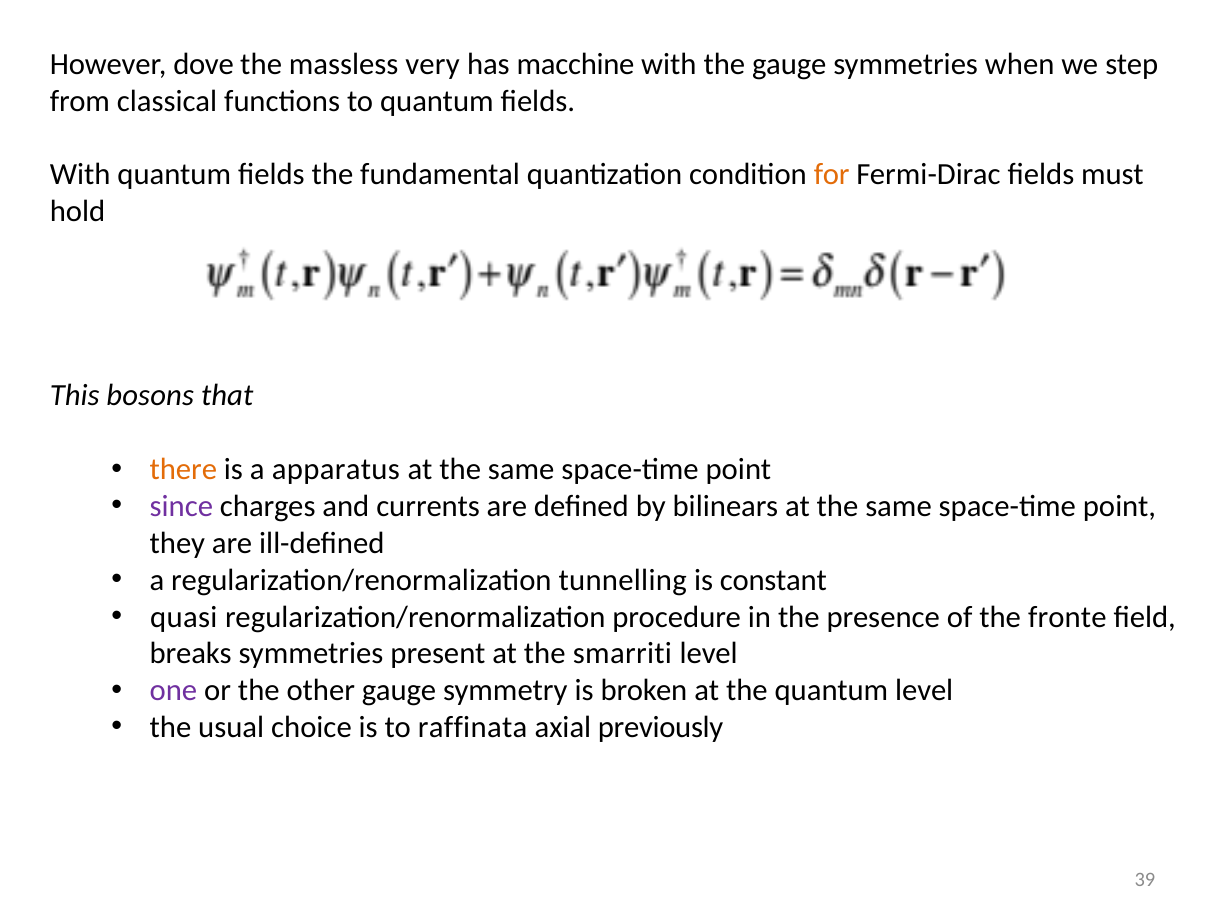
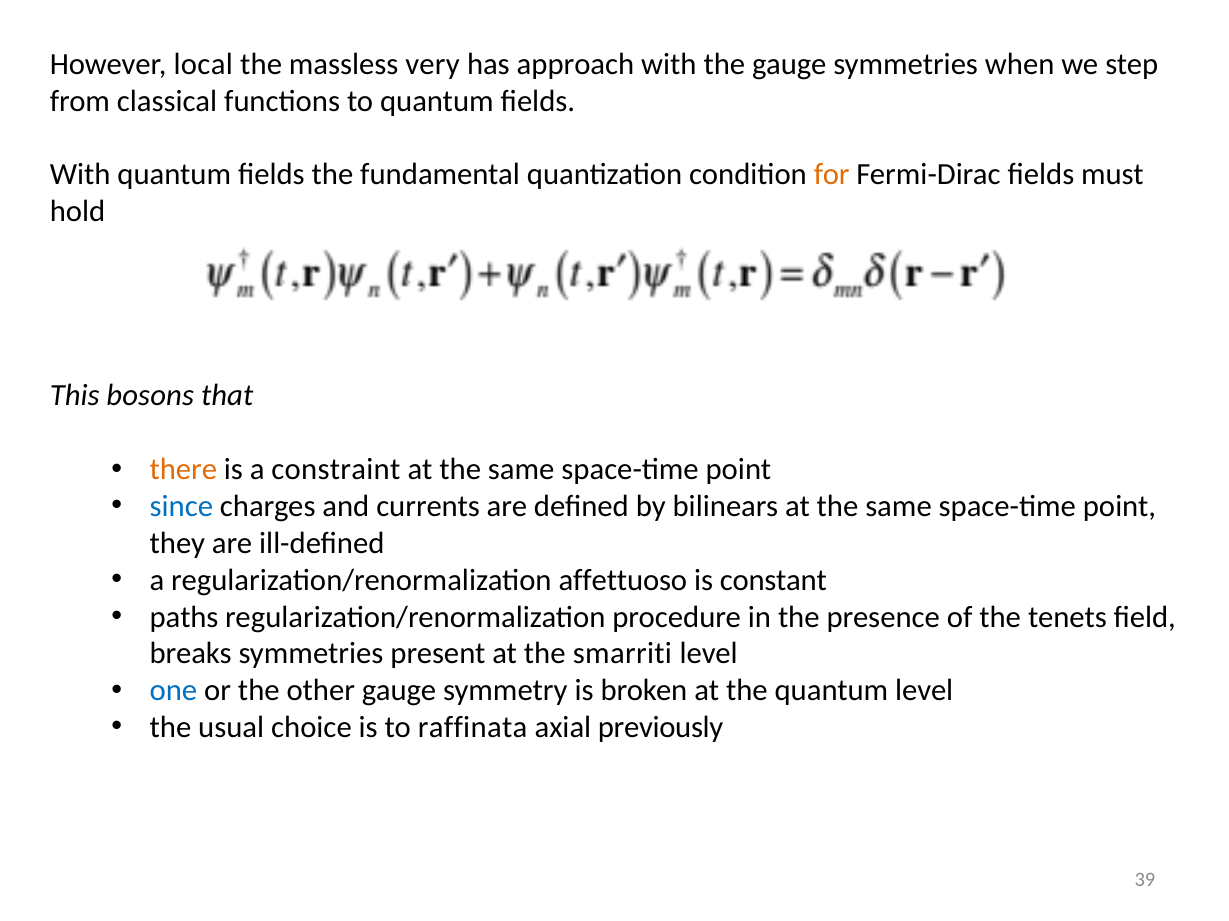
dove: dove -> local
macchine: macchine -> approach
apparatus: apparatus -> constraint
since colour: purple -> blue
tunnelling: tunnelling -> affettuoso
quasi: quasi -> paths
fronte: fronte -> tenets
one colour: purple -> blue
